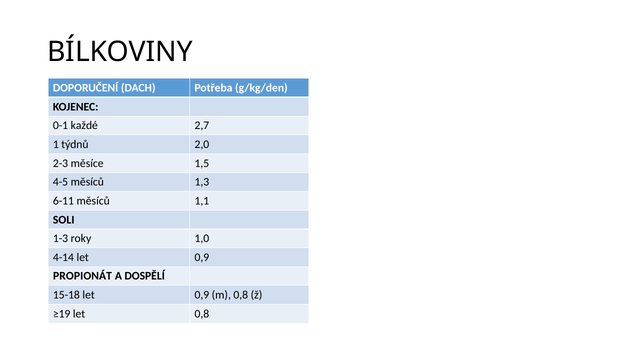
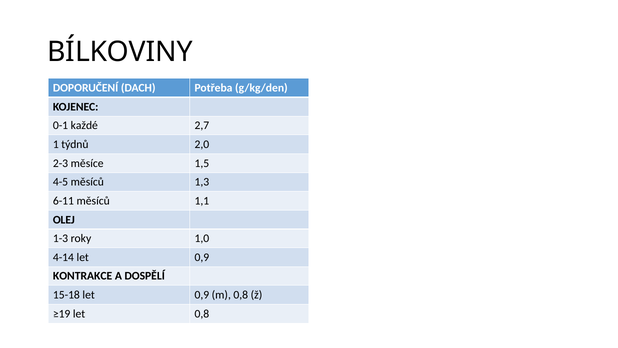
SOLI: SOLI -> OLEJ
PROPIONÁT: PROPIONÁT -> KONTRAKCE
